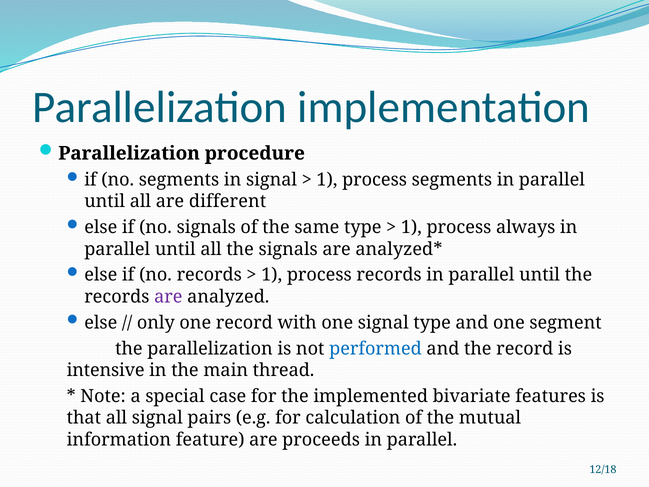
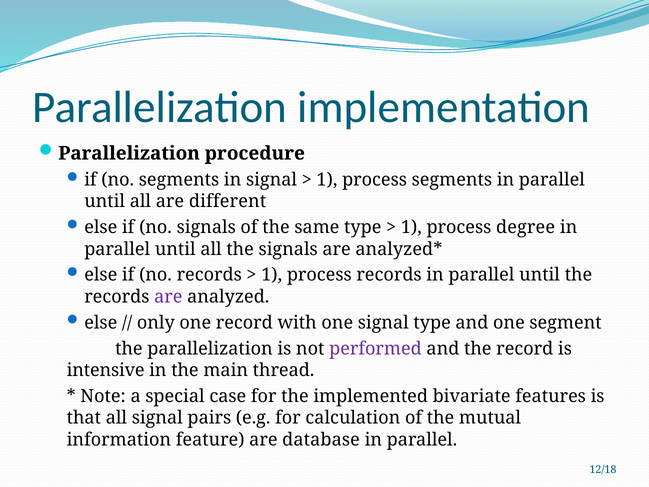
always: always -> degree
performed colour: blue -> purple
proceeds: proceeds -> database
